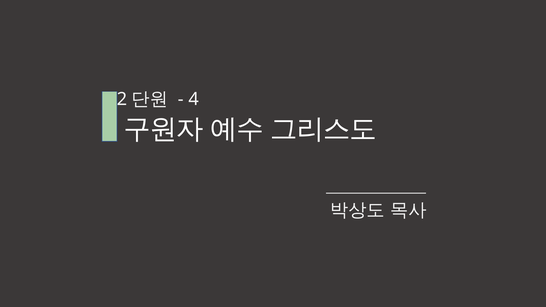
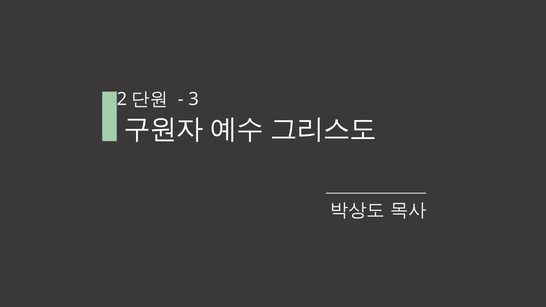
4: 4 -> 3
